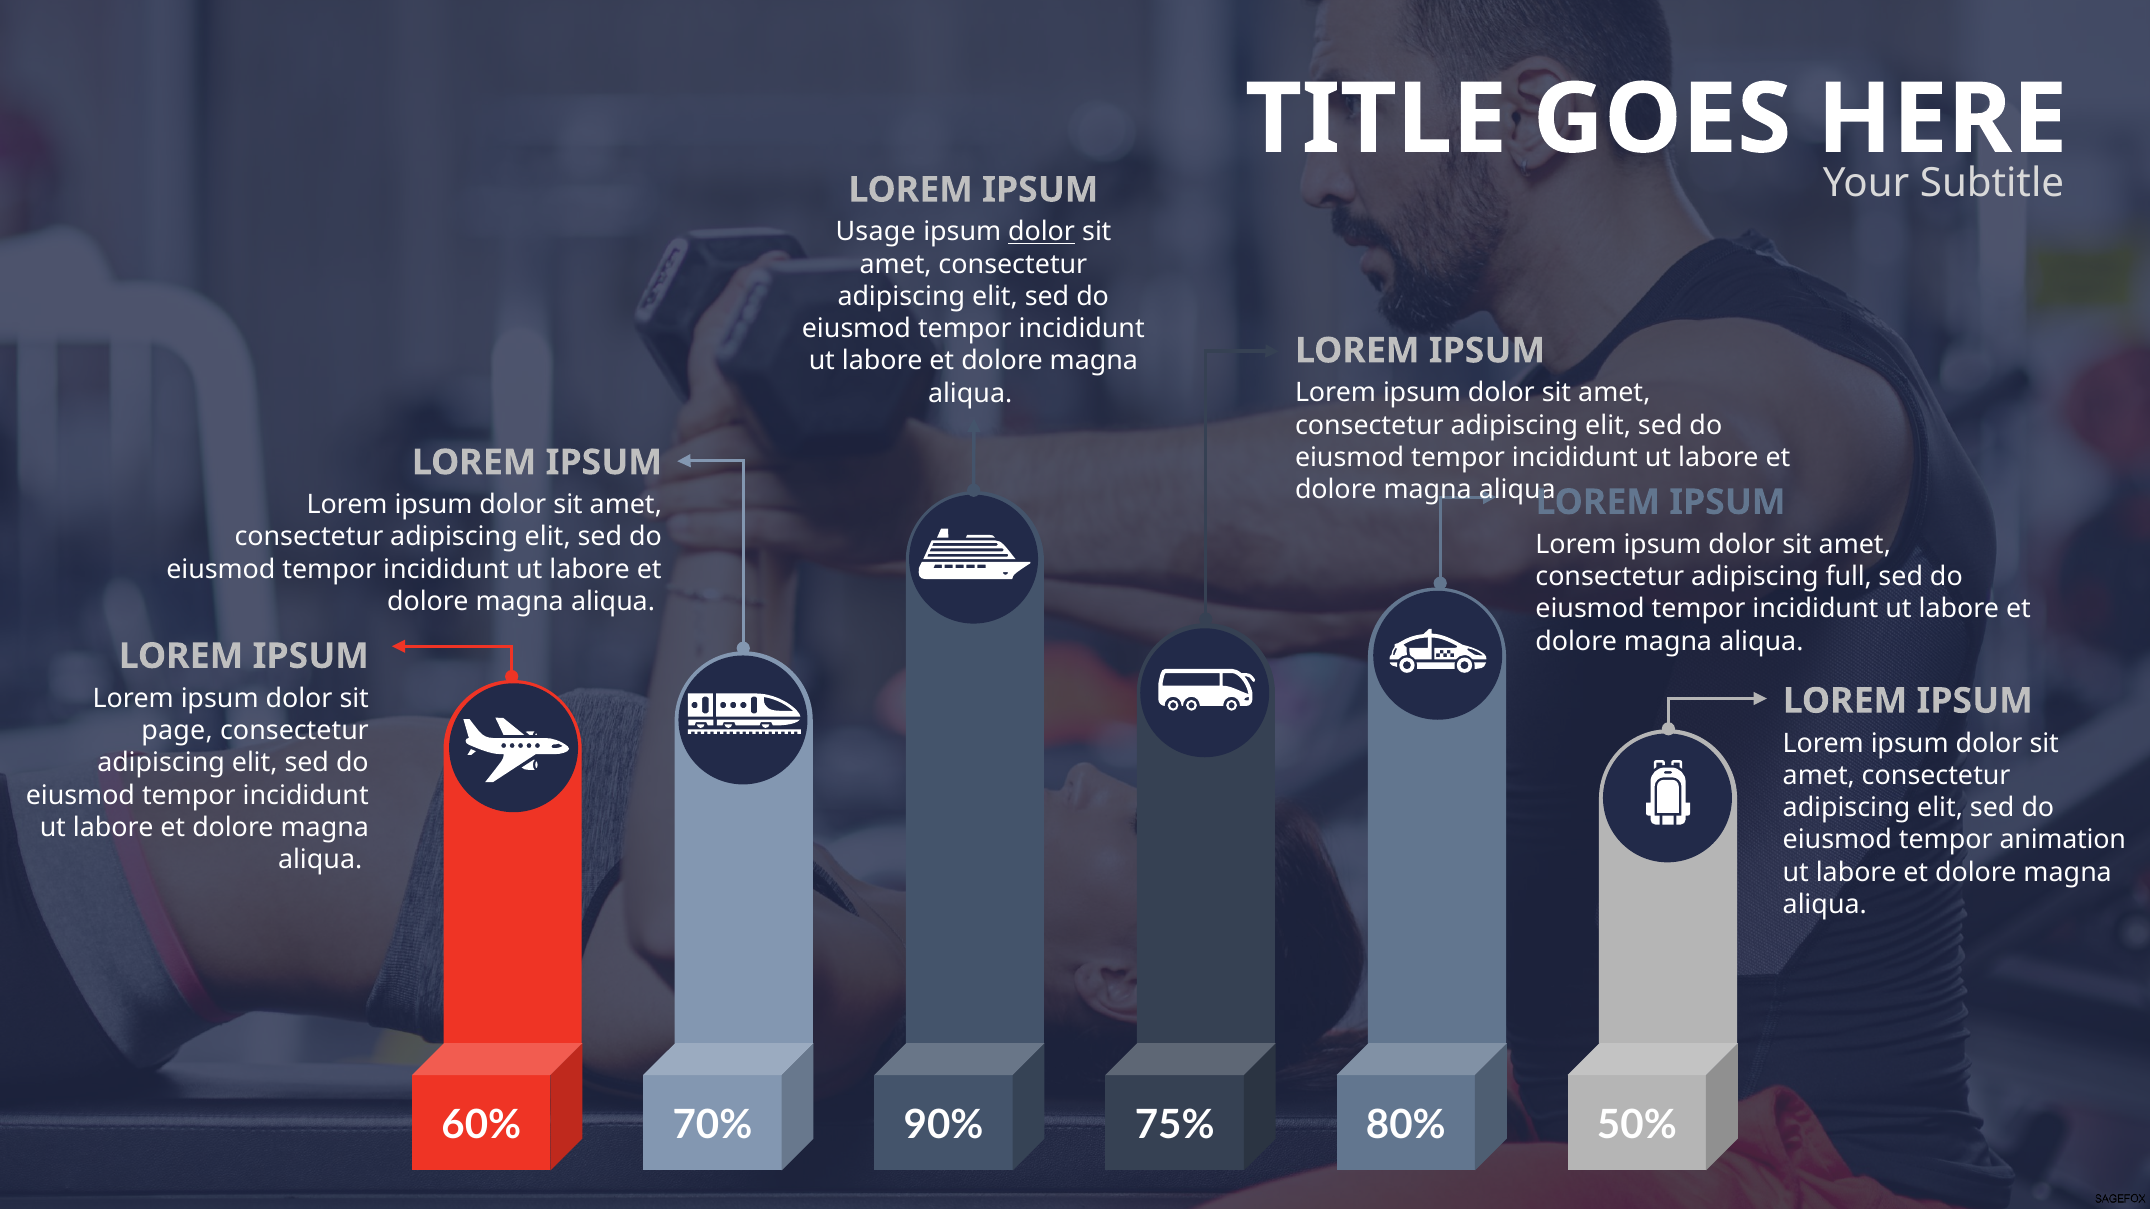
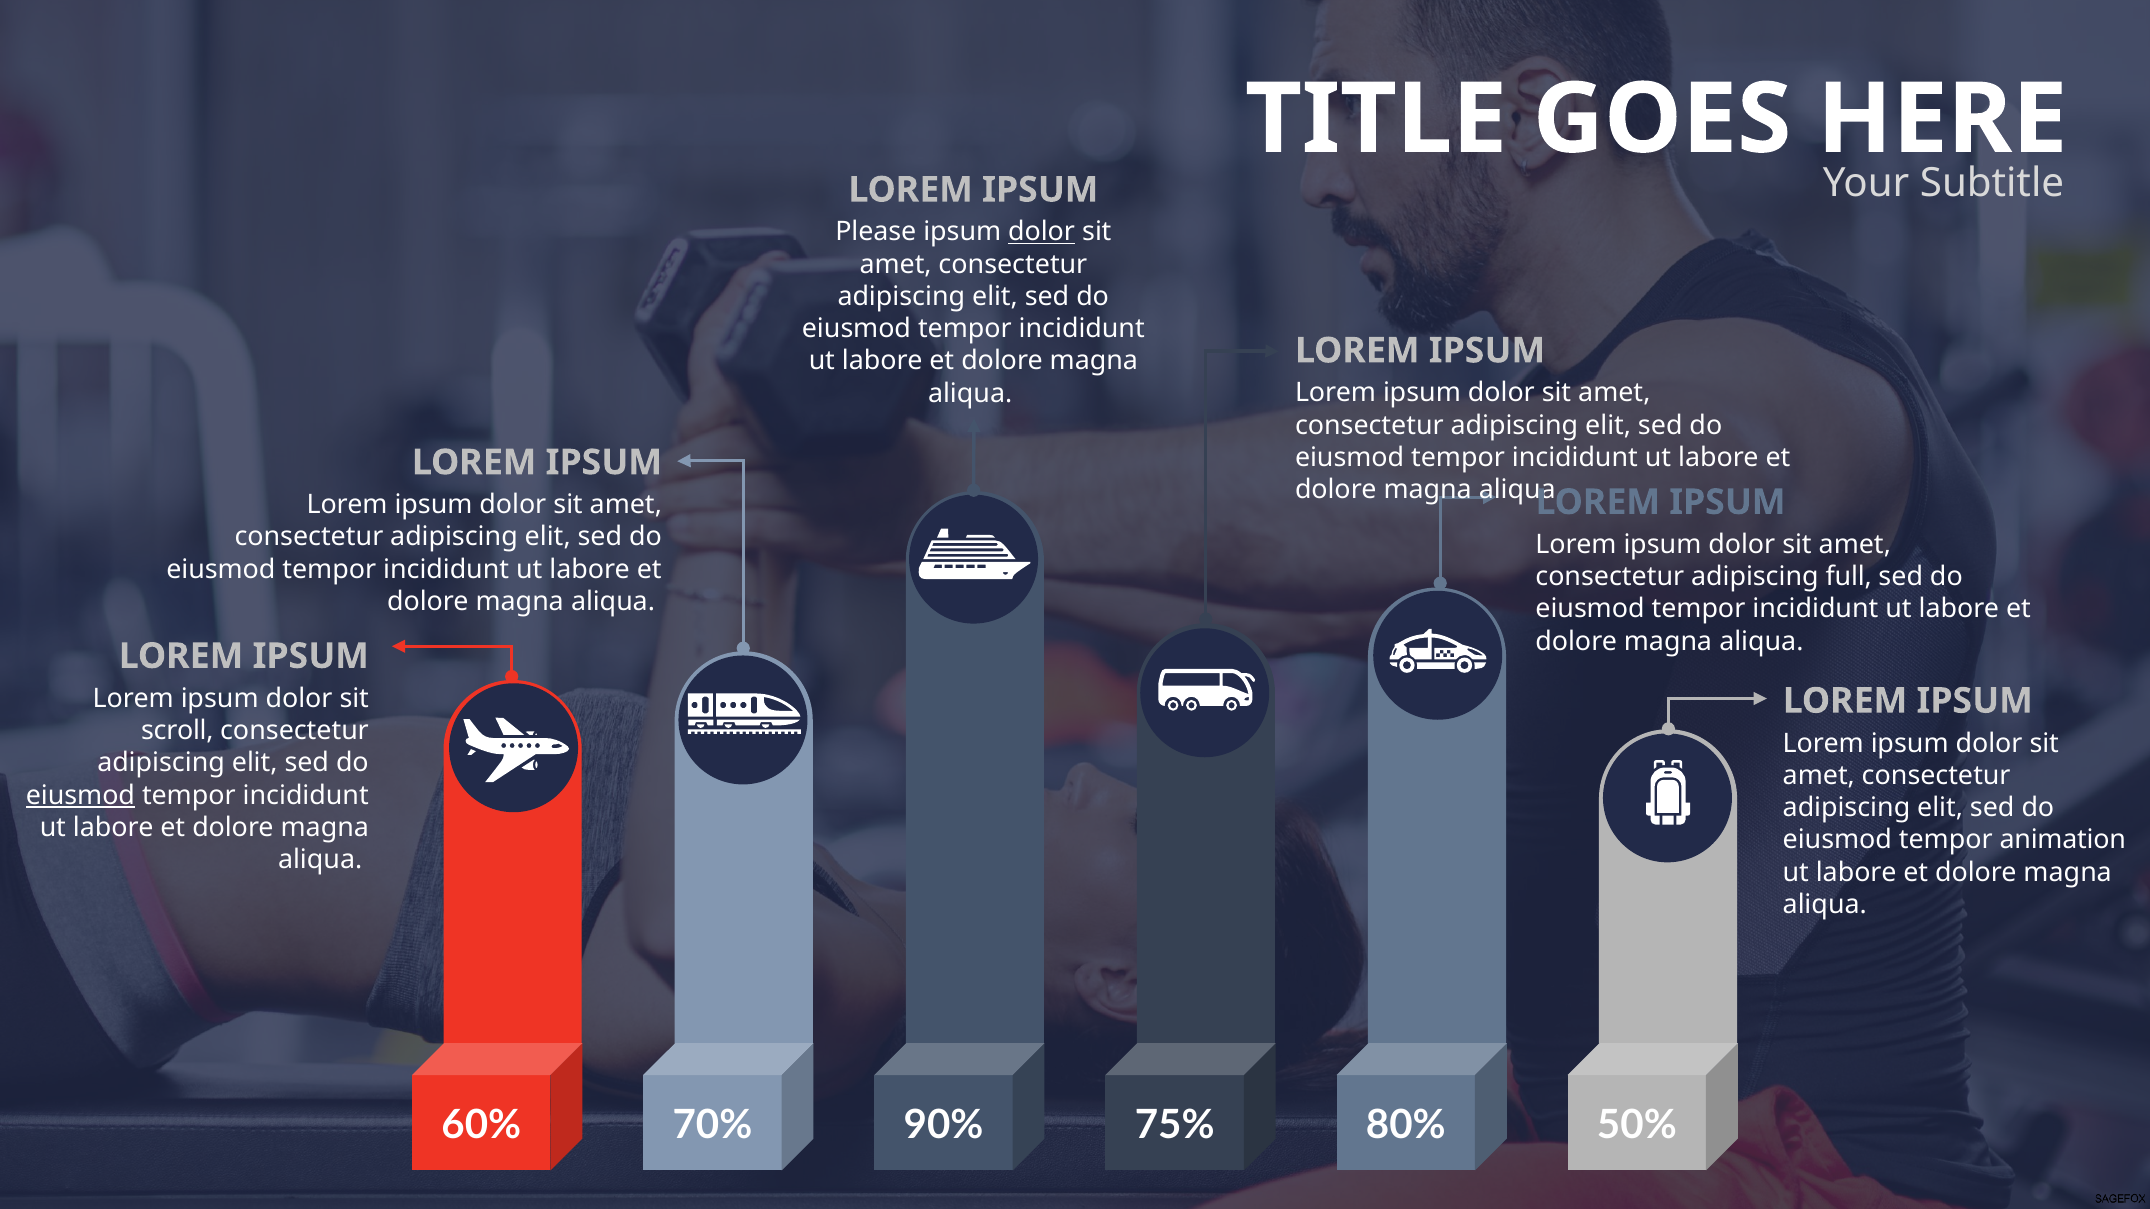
Usage: Usage -> Please
page: page -> scroll
eiusmod at (80, 795) underline: none -> present
